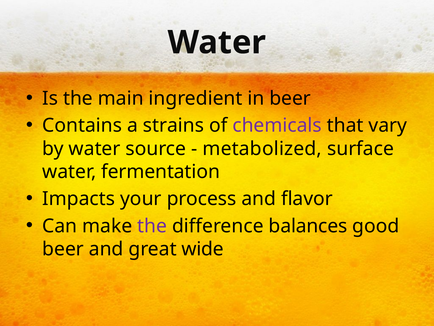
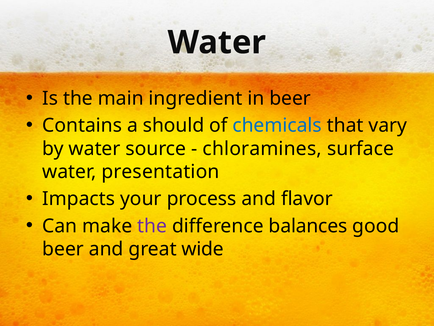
strains: strains -> should
chemicals colour: purple -> blue
metabolized: metabolized -> chloramines
fermentation: fermentation -> presentation
